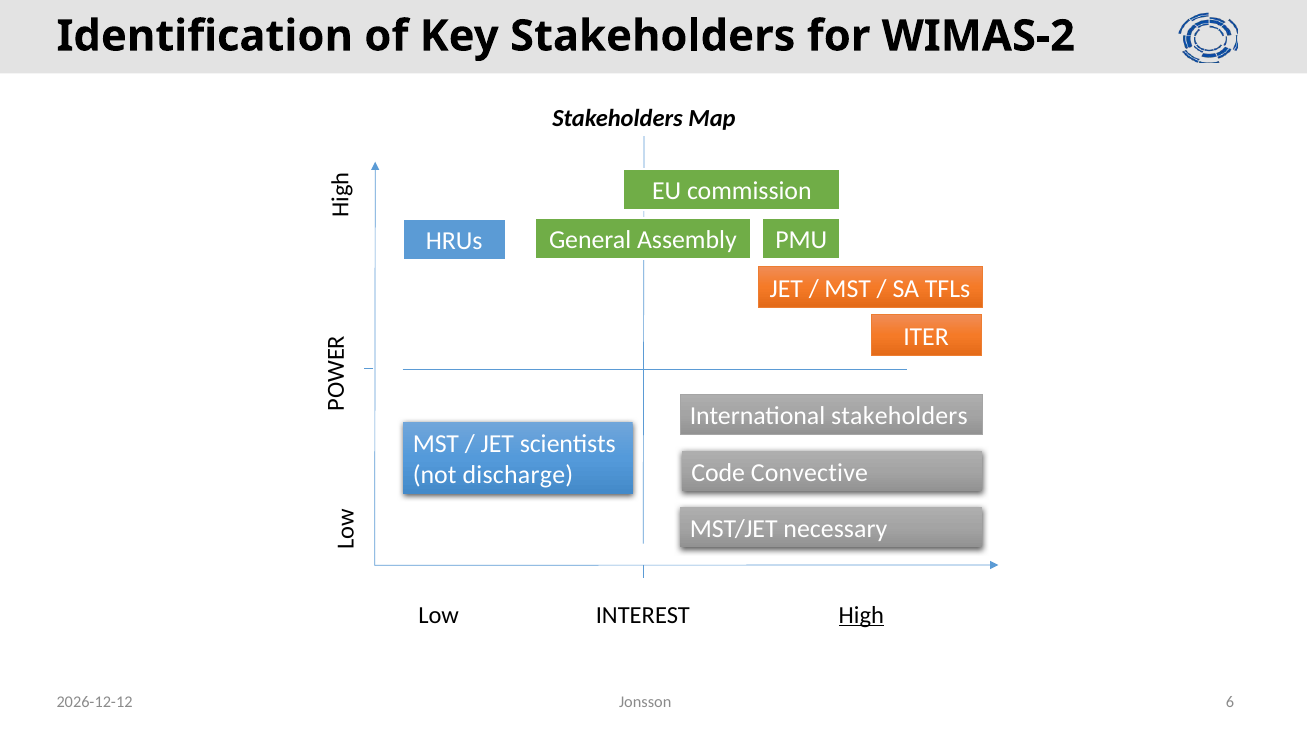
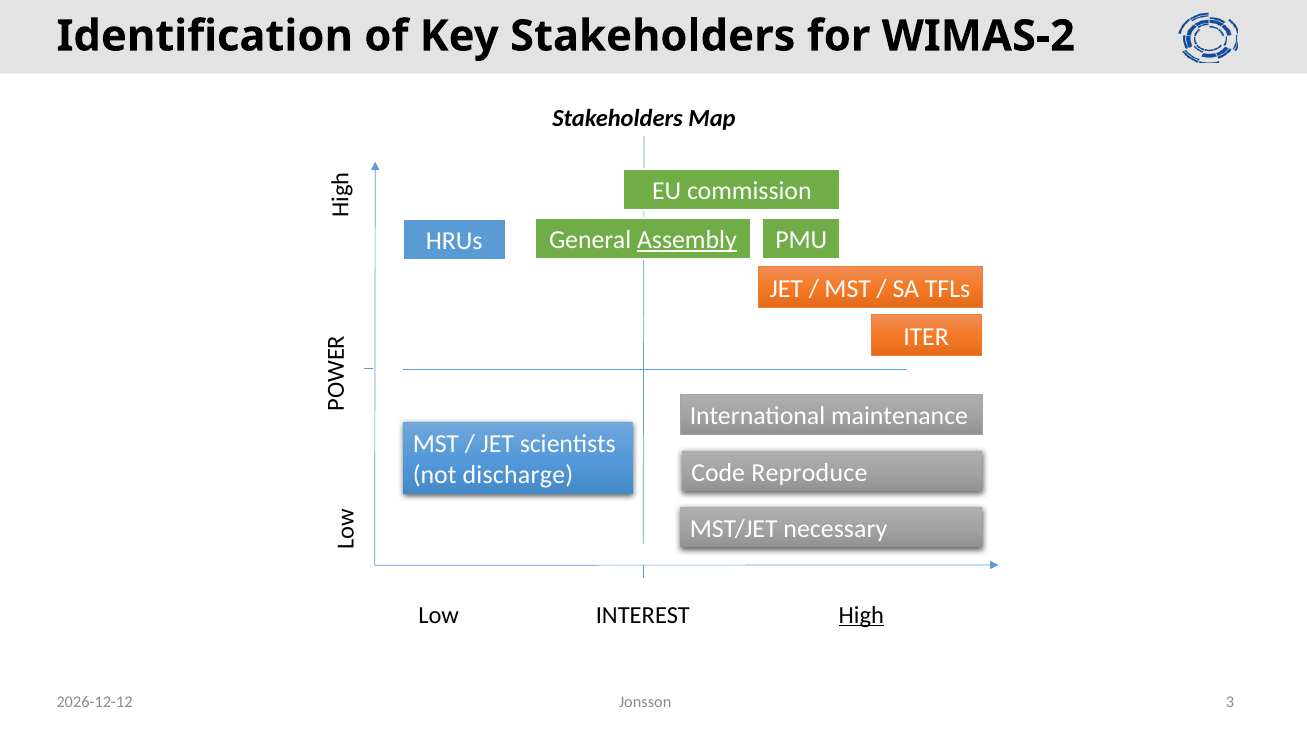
Assembly underline: none -> present
International stakeholders: stakeholders -> maintenance
Convective: Convective -> Reproduce
6: 6 -> 3
